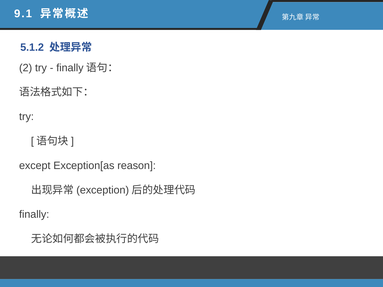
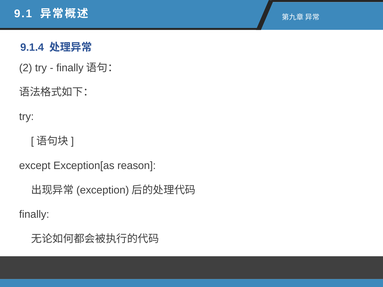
5.1.2: 5.1.2 -> 9.1.4
